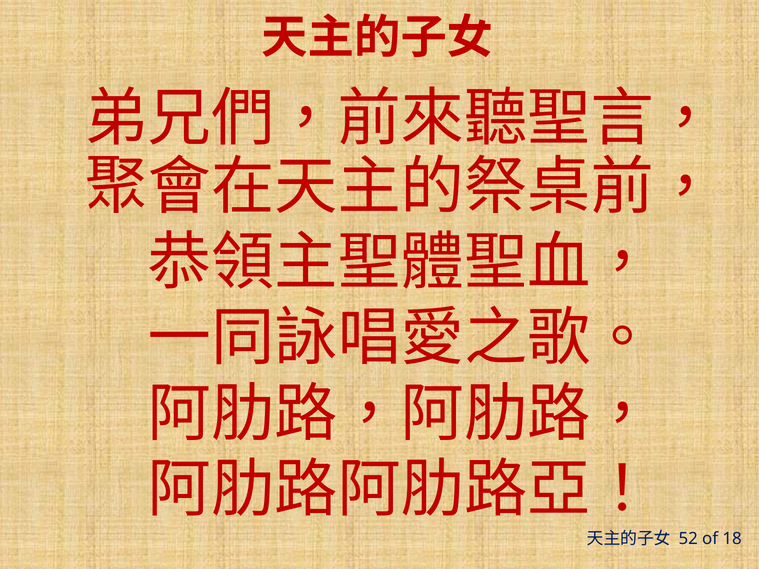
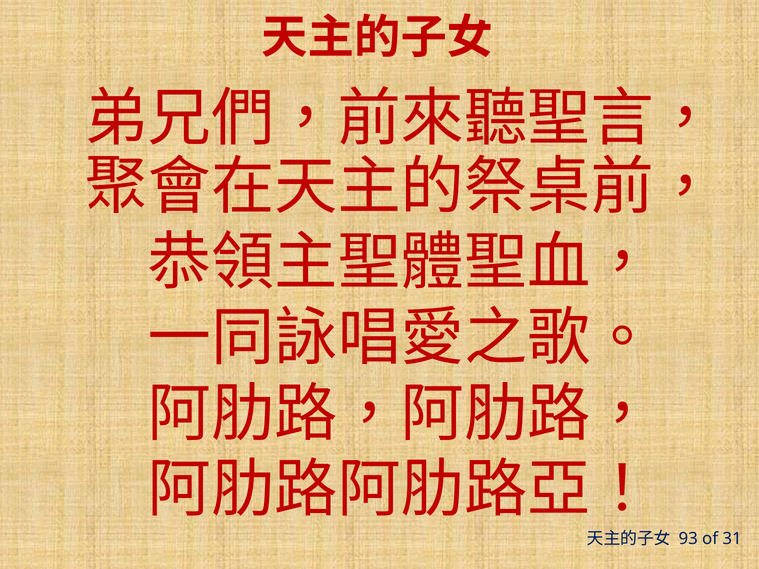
52: 52 -> 93
18: 18 -> 31
